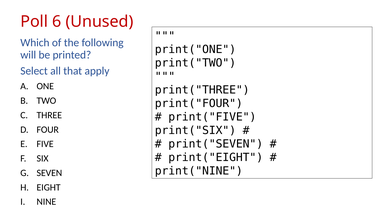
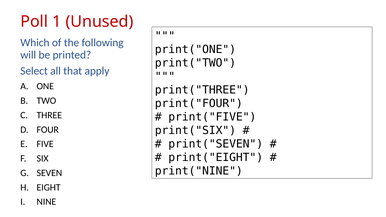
6: 6 -> 1
